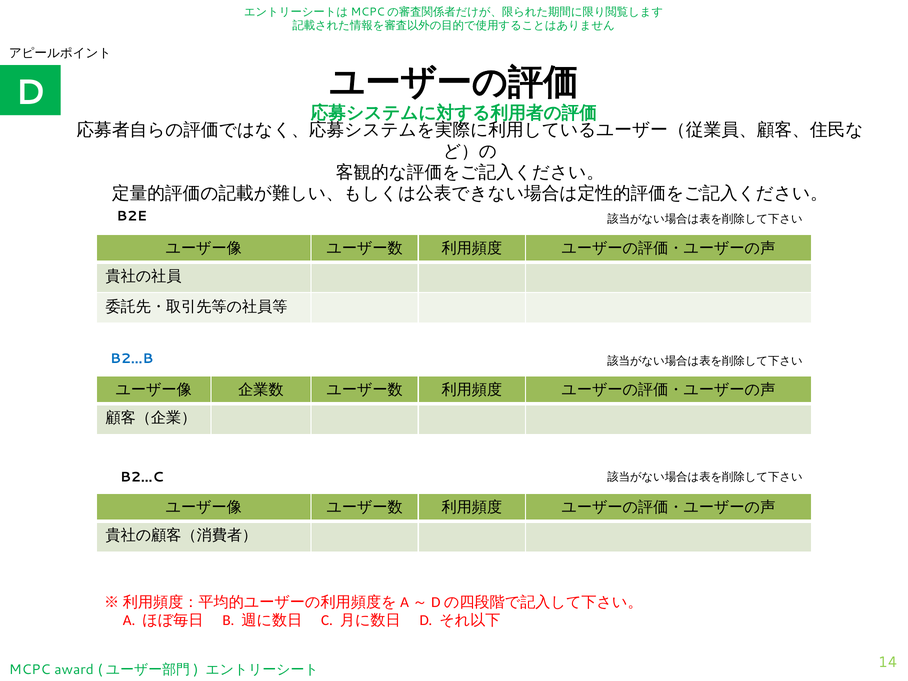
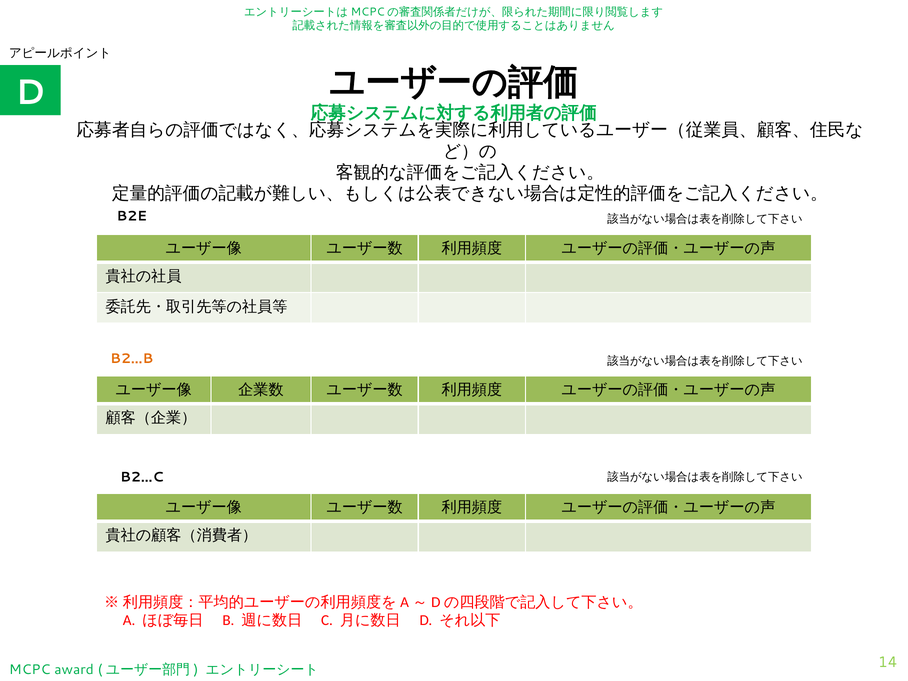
B2…B colour: blue -> orange
